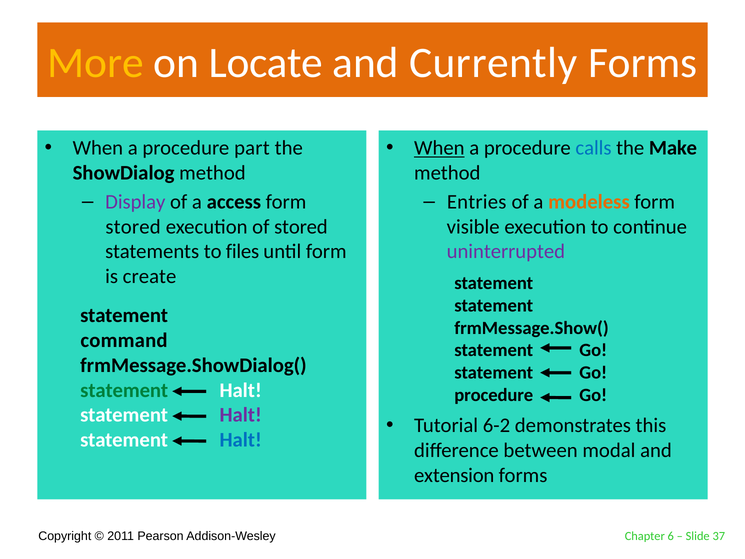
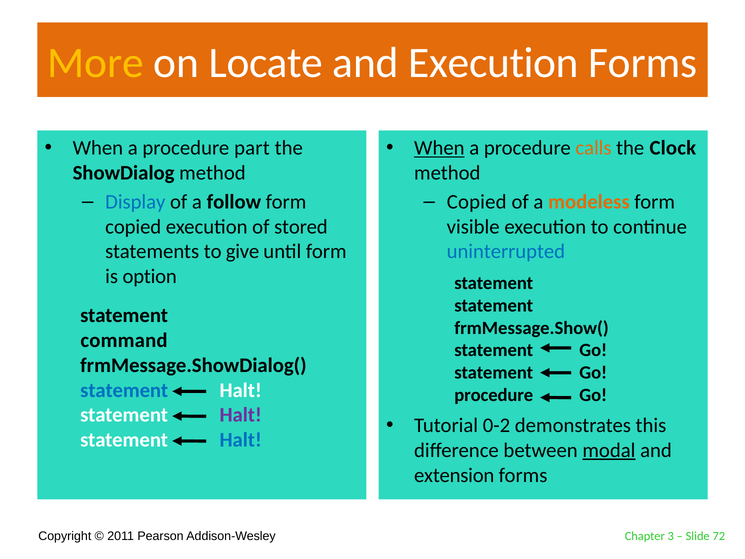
and Currently: Currently -> Execution
calls colour: blue -> orange
Make: Make -> Clock
Display colour: purple -> blue
access: access -> follow
Entries at (477, 202): Entries -> Copied
stored at (133, 227): stored -> copied
files: files -> give
uninterrupted colour: purple -> blue
create: create -> option
statement at (124, 390) colour: green -> blue
6-2: 6-2 -> 0-2
modal underline: none -> present
6: 6 -> 3
37: 37 -> 72
